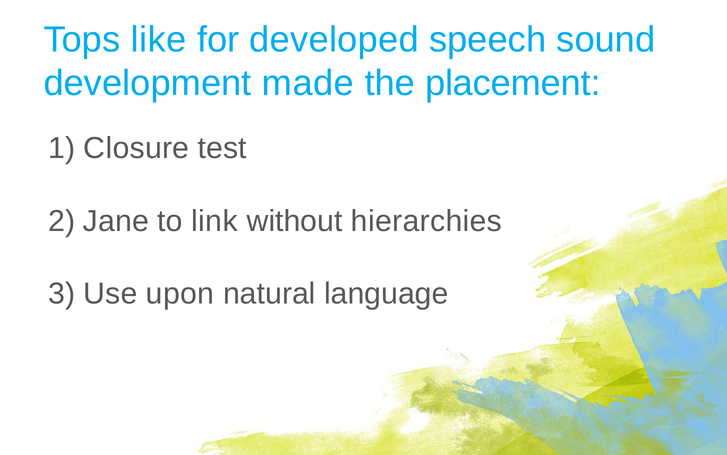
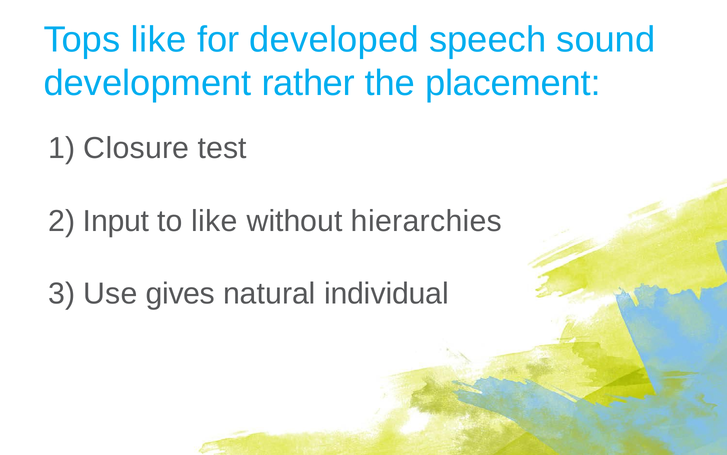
made: made -> rather
Jane: Jane -> Input
to link: link -> like
upon: upon -> gives
language: language -> individual
